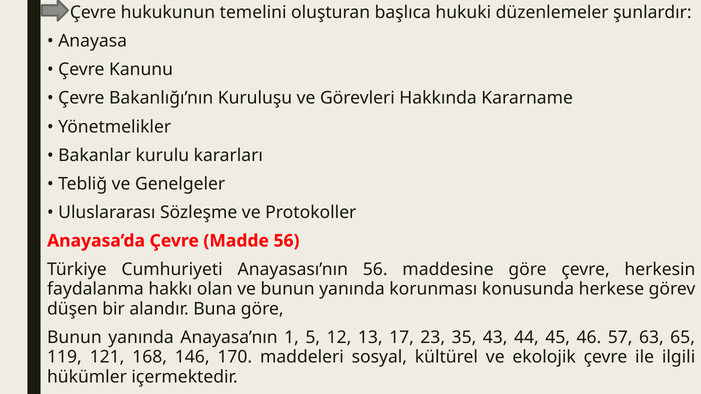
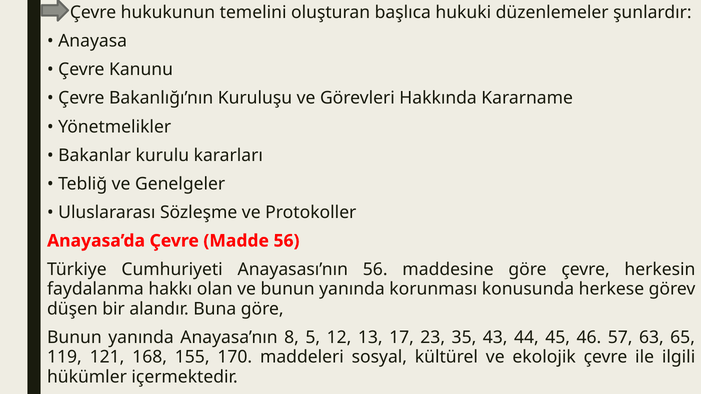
1: 1 -> 8
146: 146 -> 155
